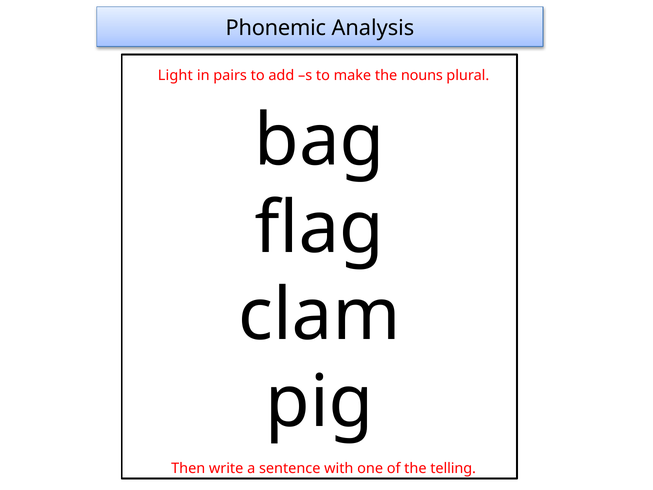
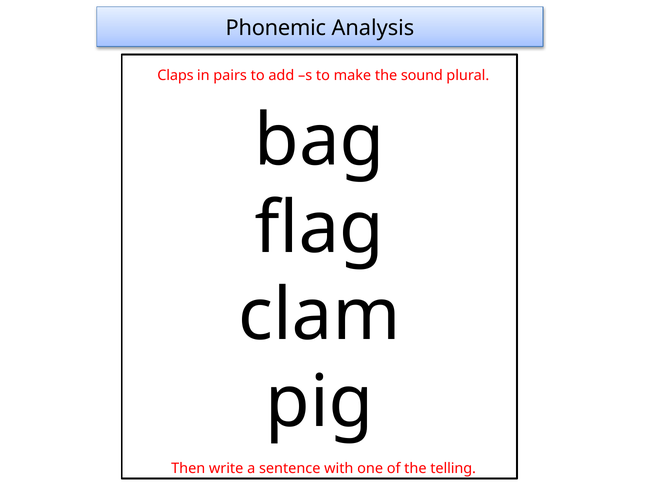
Light: Light -> Claps
nouns: nouns -> sound
